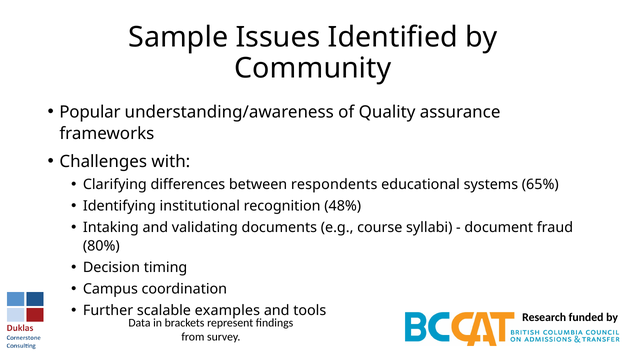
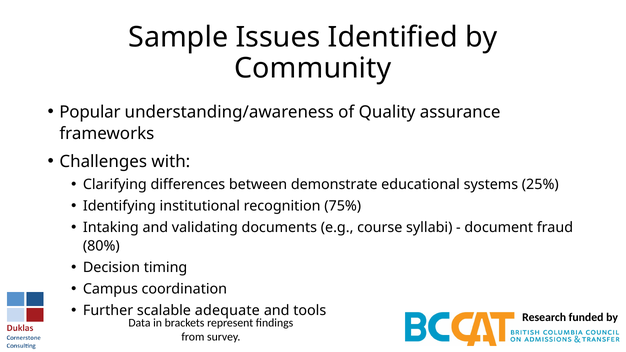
respondents: respondents -> demonstrate
65%: 65% -> 25%
48%: 48% -> 75%
examples: examples -> adequate
